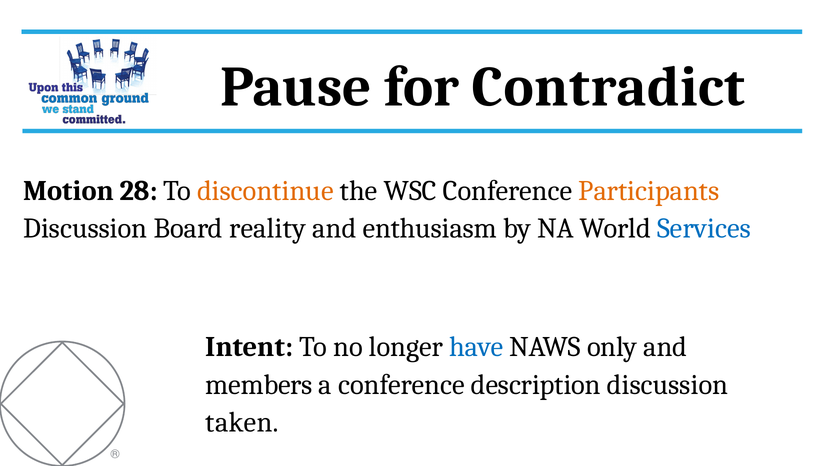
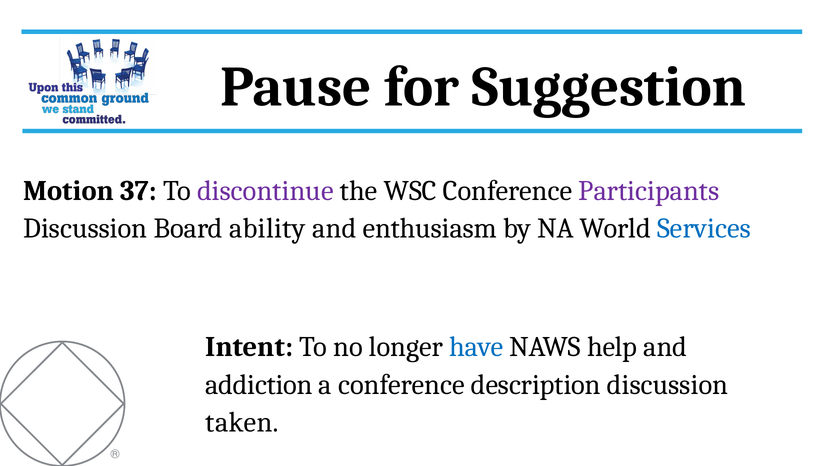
Contradict: Contradict -> Suggestion
28: 28 -> 37
discontinue colour: orange -> purple
Participants colour: orange -> purple
reality: reality -> ability
only: only -> help
members: members -> addiction
